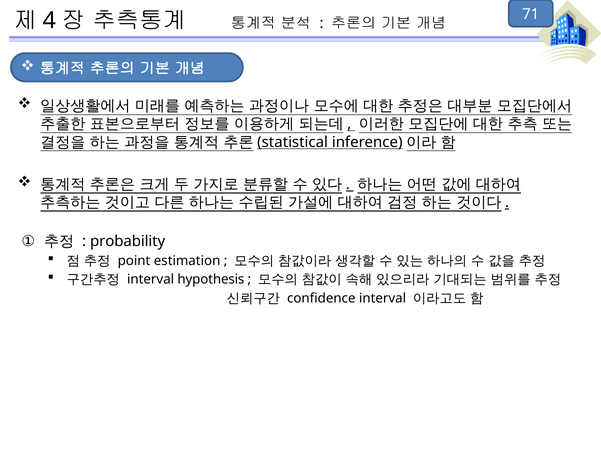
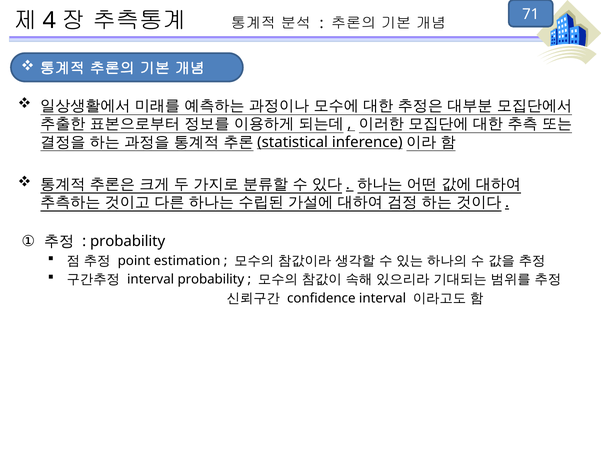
interval hypothesis: hypothesis -> probability
